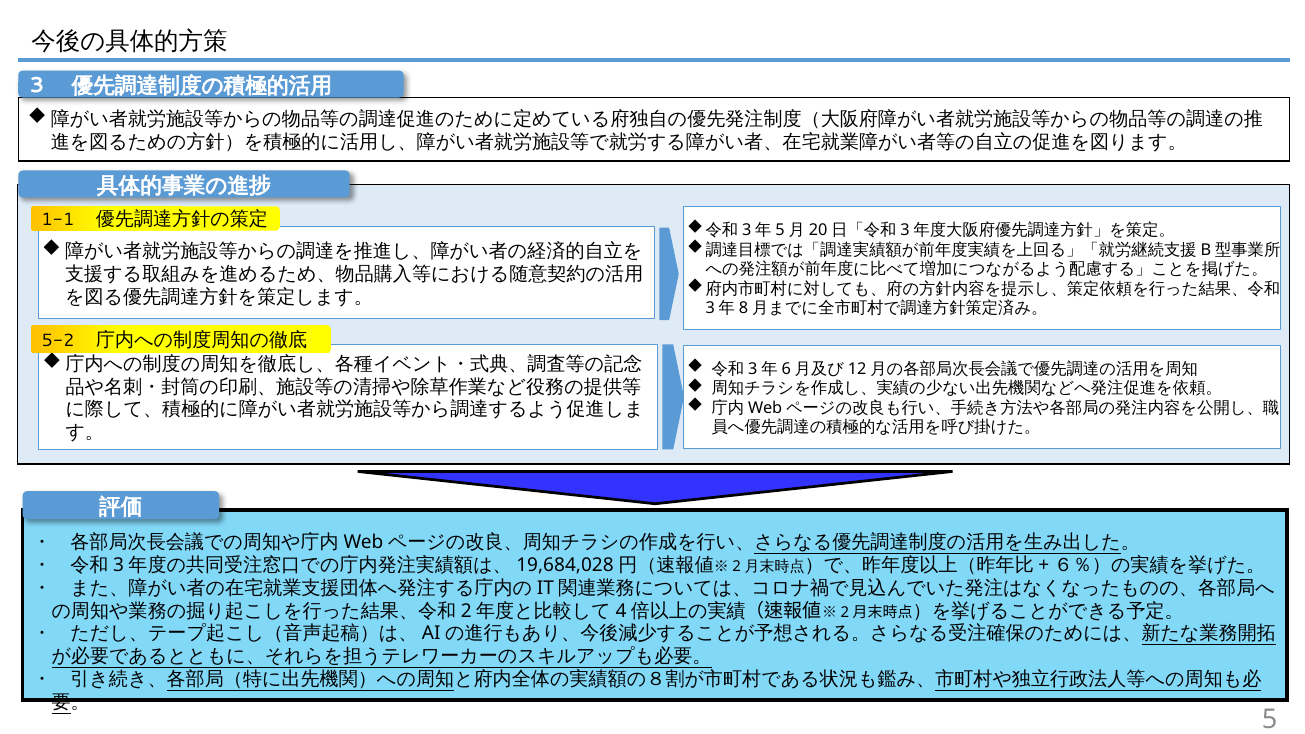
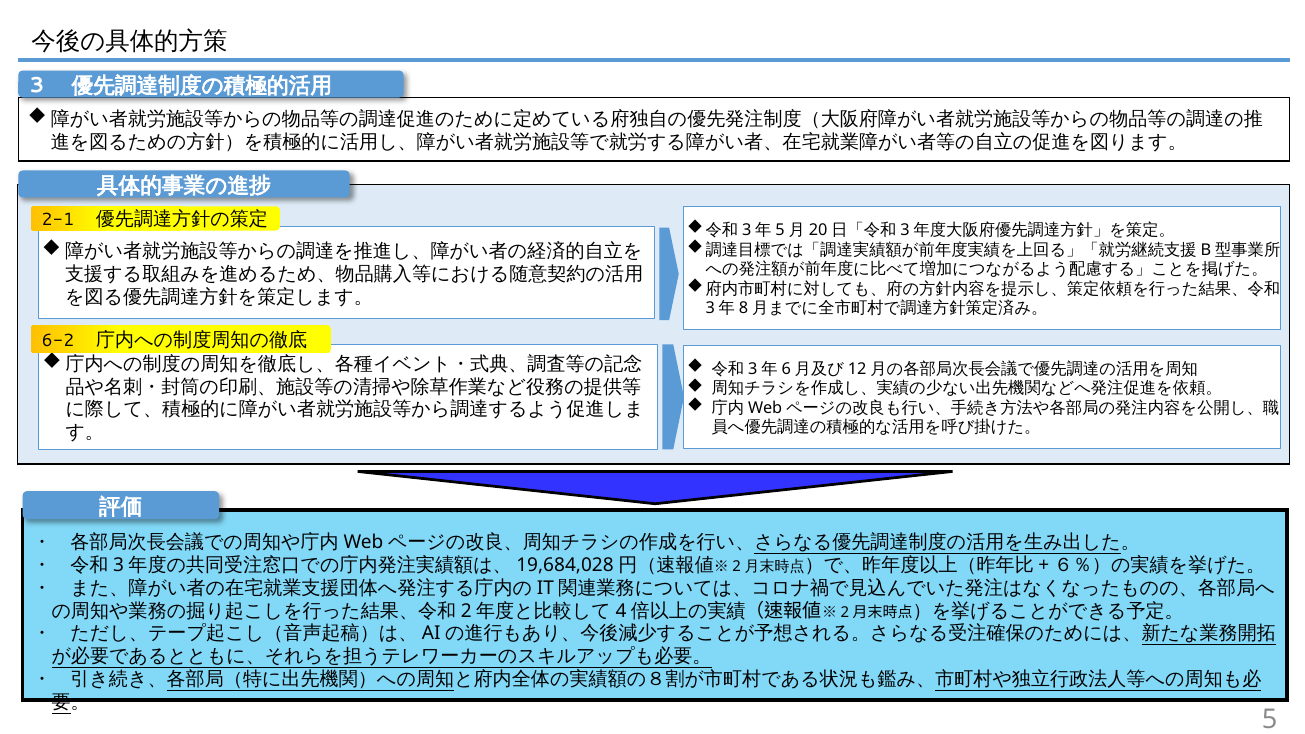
1-1: 1-1 -> 2-1
5-2: 5-2 -> 6-2
